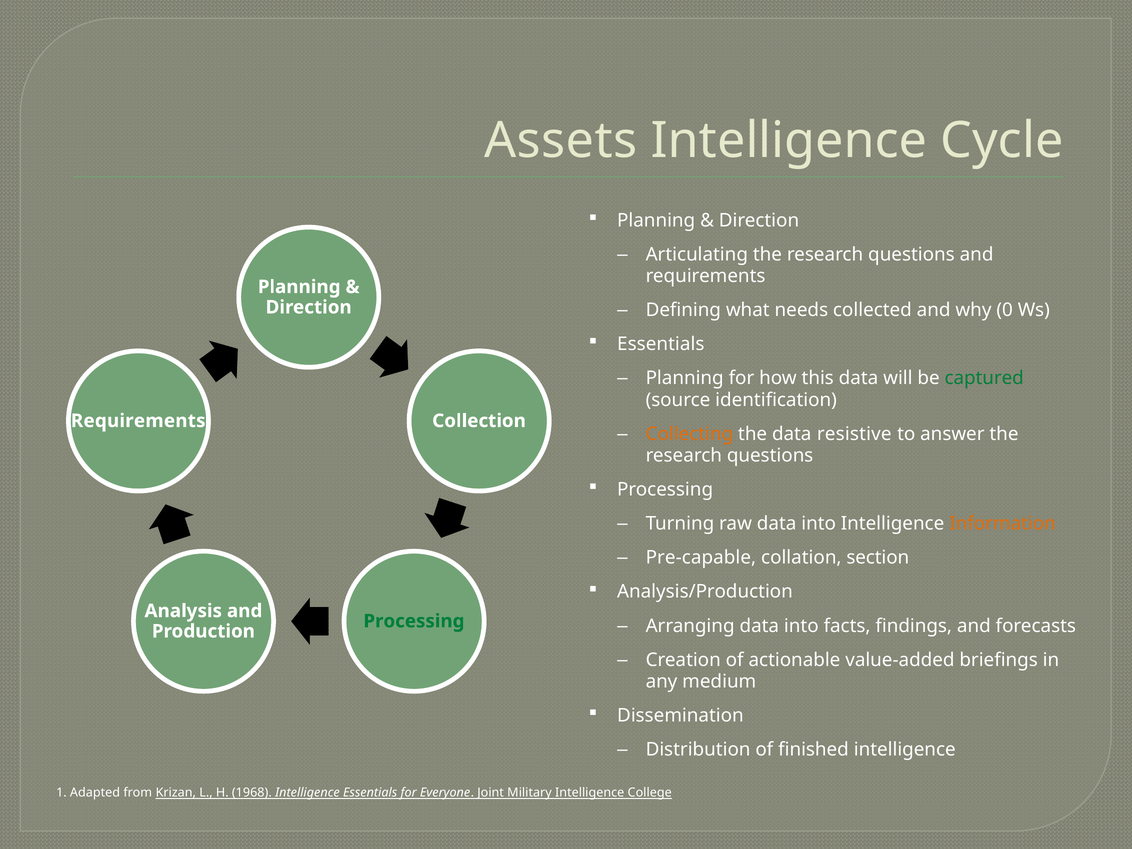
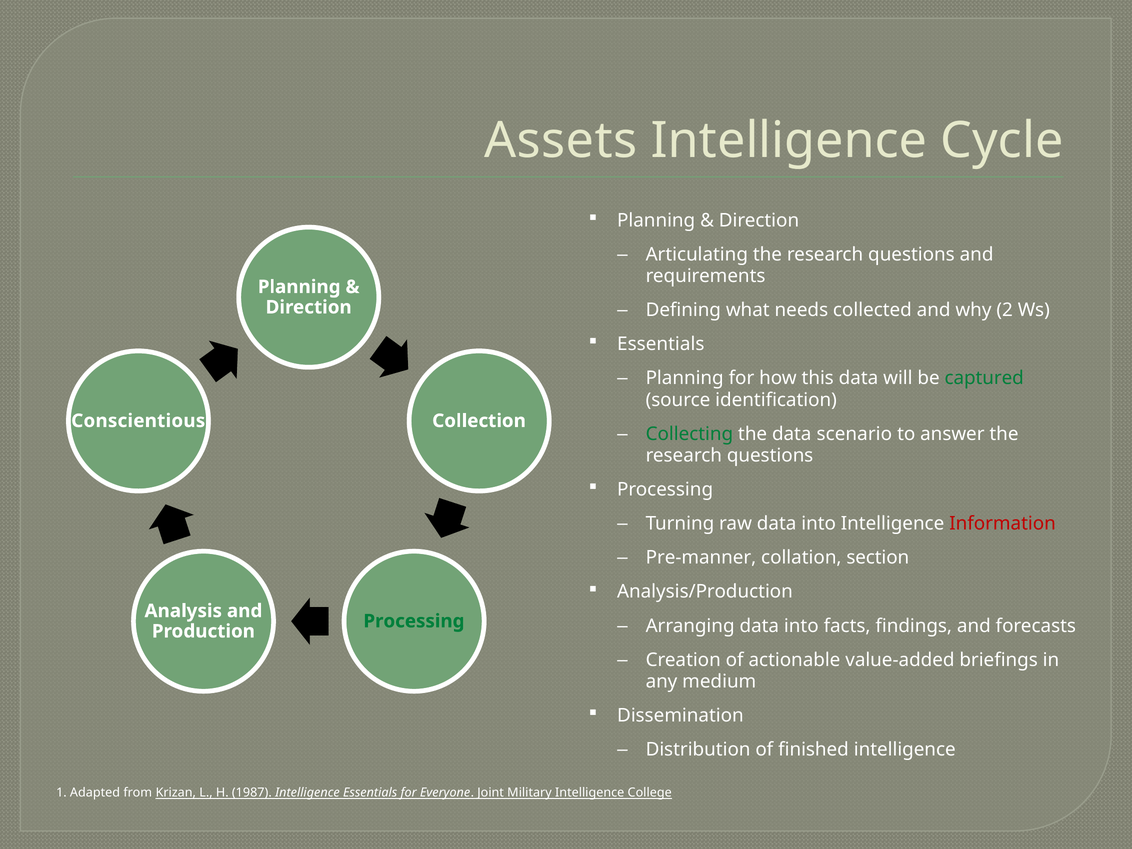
0: 0 -> 2
Requirements at (138, 421): Requirements -> Conscientious
Collecting colour: orange -> green
resistive: resistive -> scenario
Information colour: orange -> red
Pre-capable: Pre-capable -> Pre-manner
1968: 1968 -> 1987
